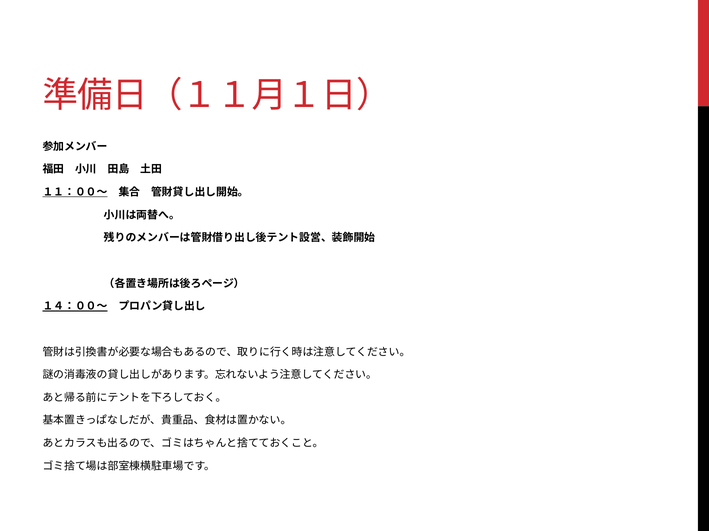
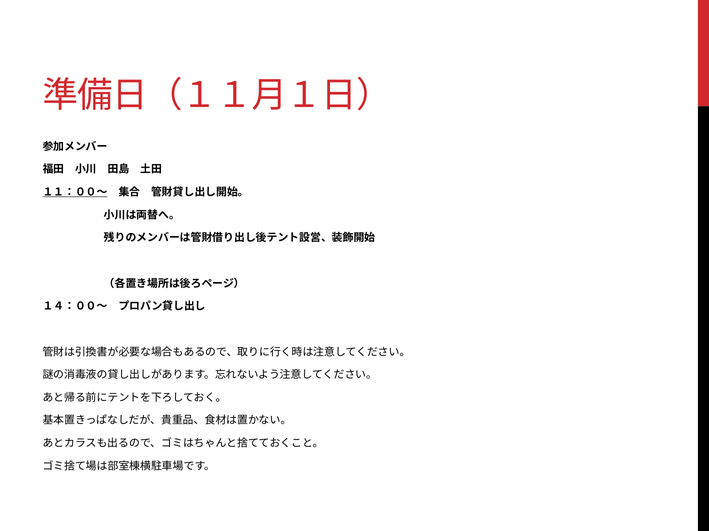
１４：００～ underline: present -> none
